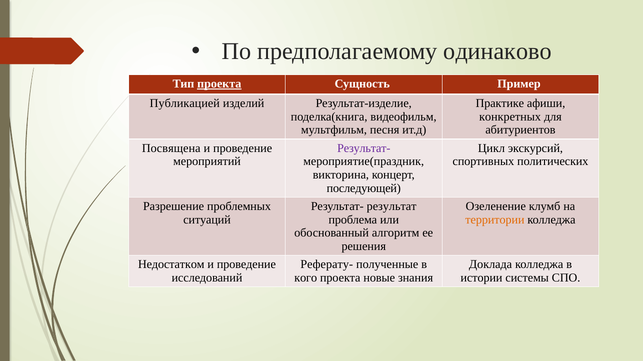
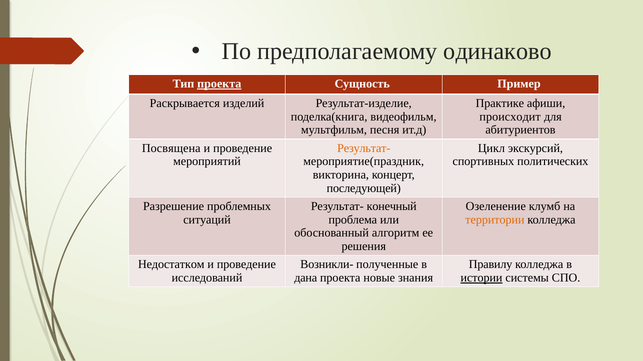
Публикацией: Публикацией -> Раскрывается
конкретных: конкретных -> происходит
Результат- at (364, 148) colour: purple -> orange
результат: результат -> конечный
Реферату-: Реферату- -> Возникли-
Доклада: Доклада -> Правилу
кого: кого -> дана
истории underline: none -> present
